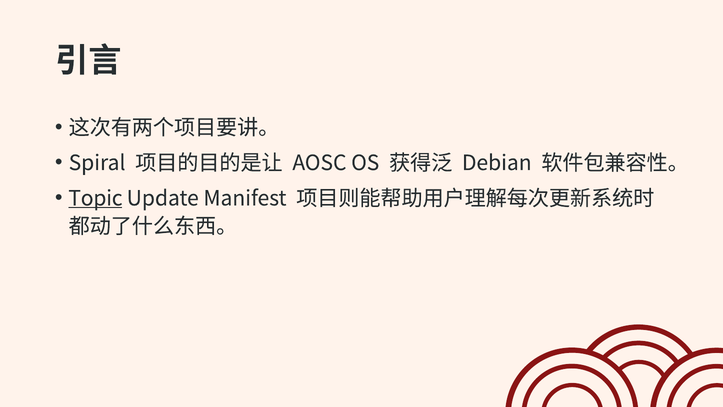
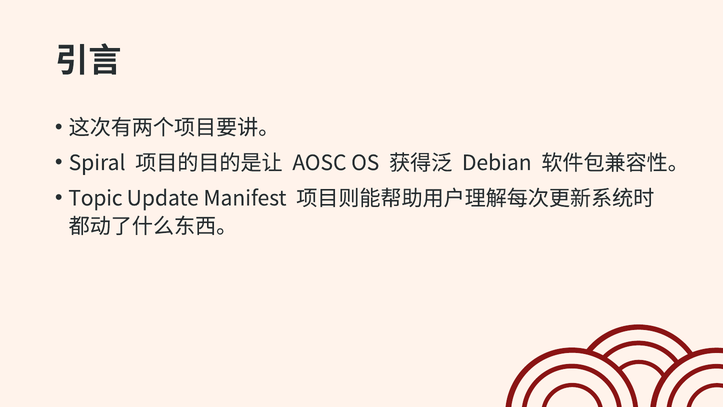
Topic underline: present -> none
